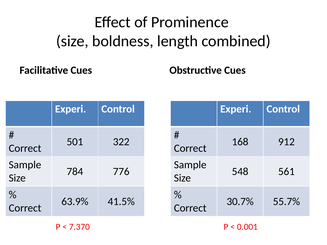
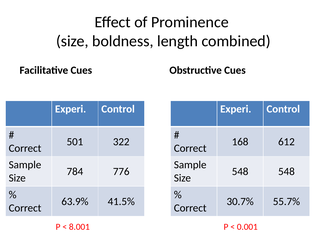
912: 912 -> 612
548 561: 561 -> 548
7.370: 7.370 -> 8.001
